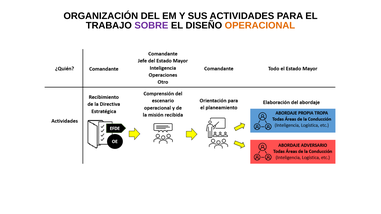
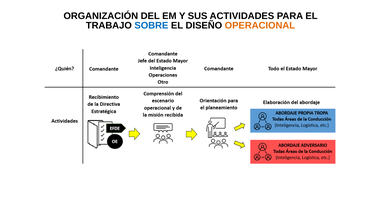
SOBRE colour: purple -> blue
